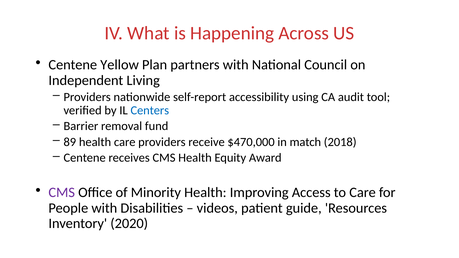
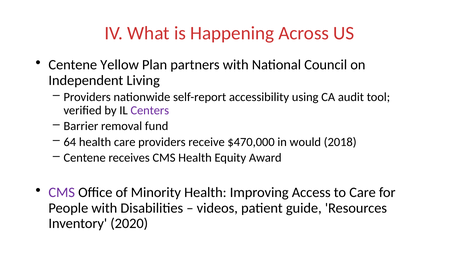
Centers colour: blue -> purple
89: 89 -> 64
match: match -> would
